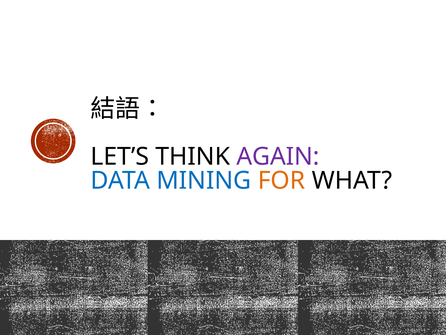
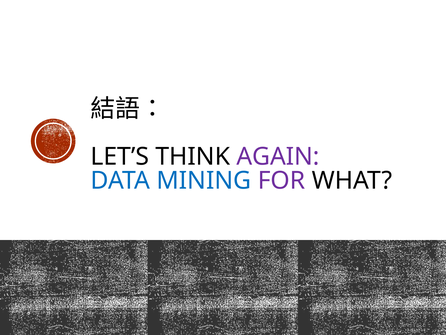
FOR colour: orange -> purple
